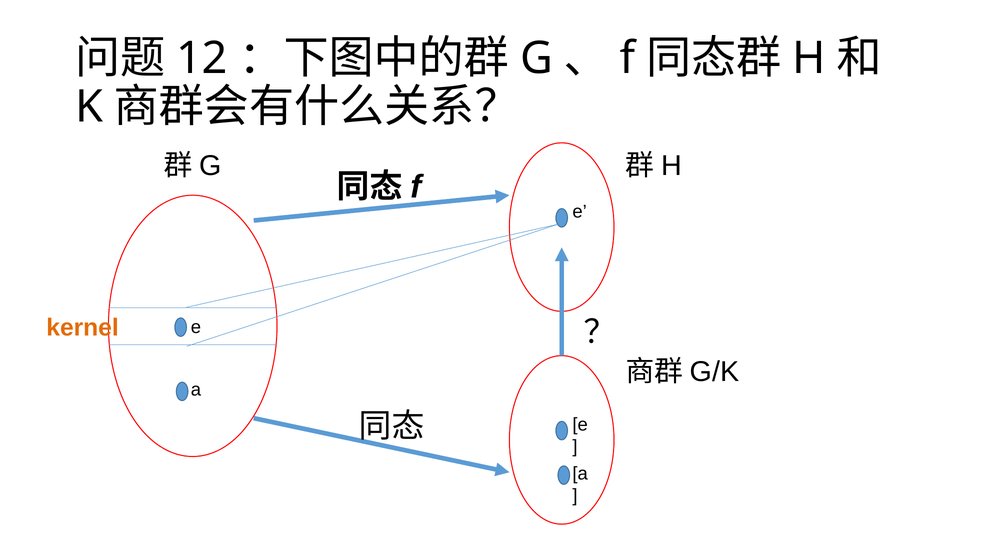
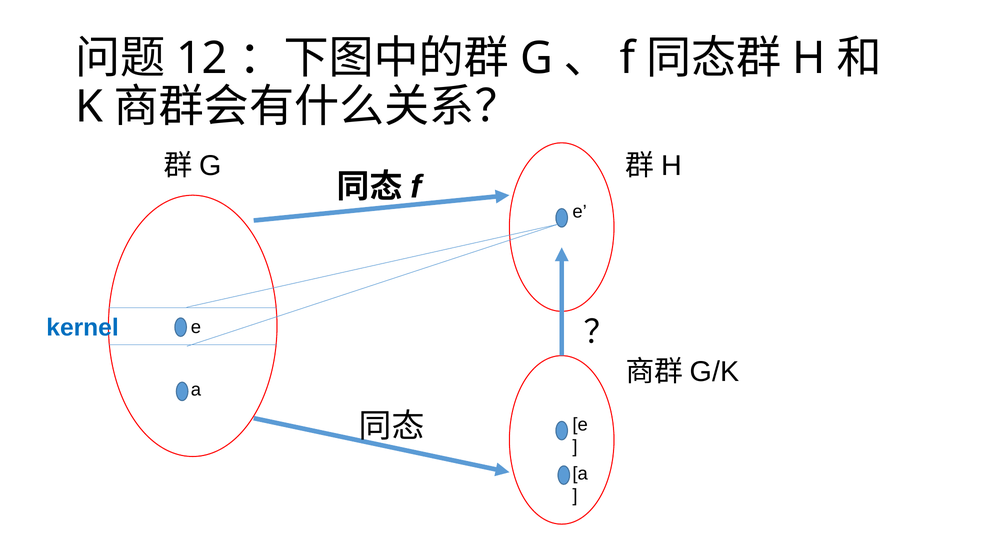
kernel colour: orange -> blue
